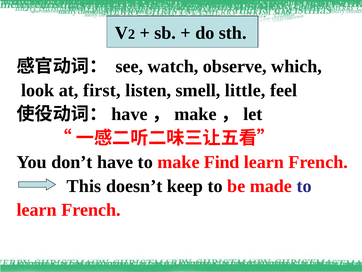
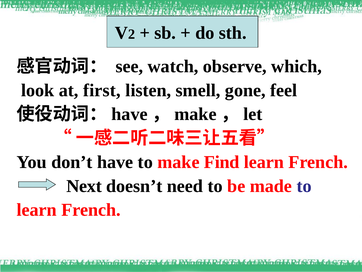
little: little -> gone
This: This -> Next
keep: keep -> need
